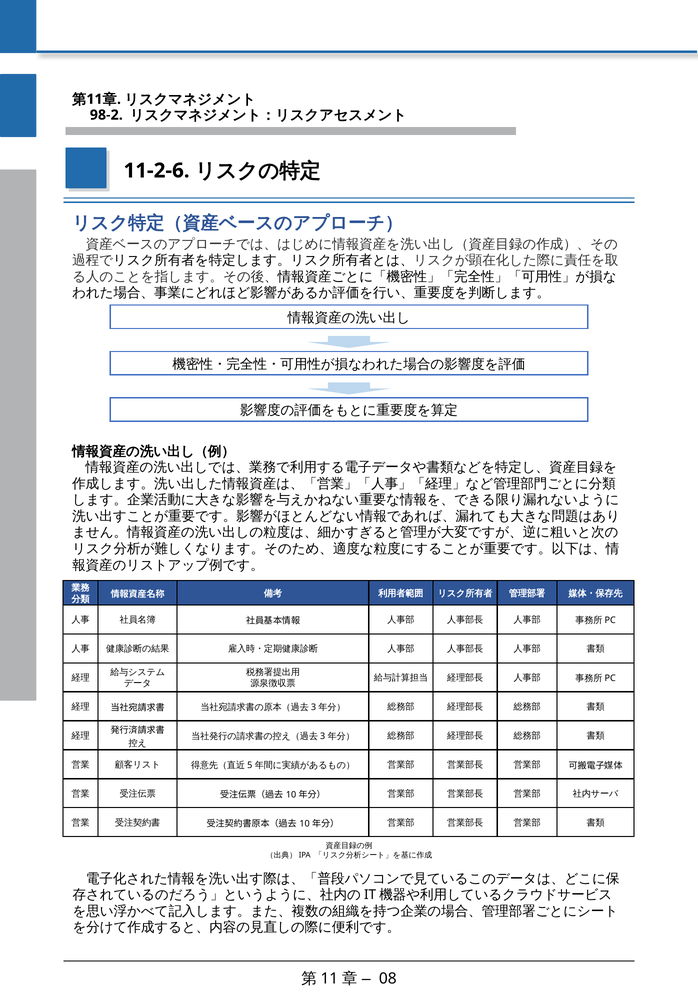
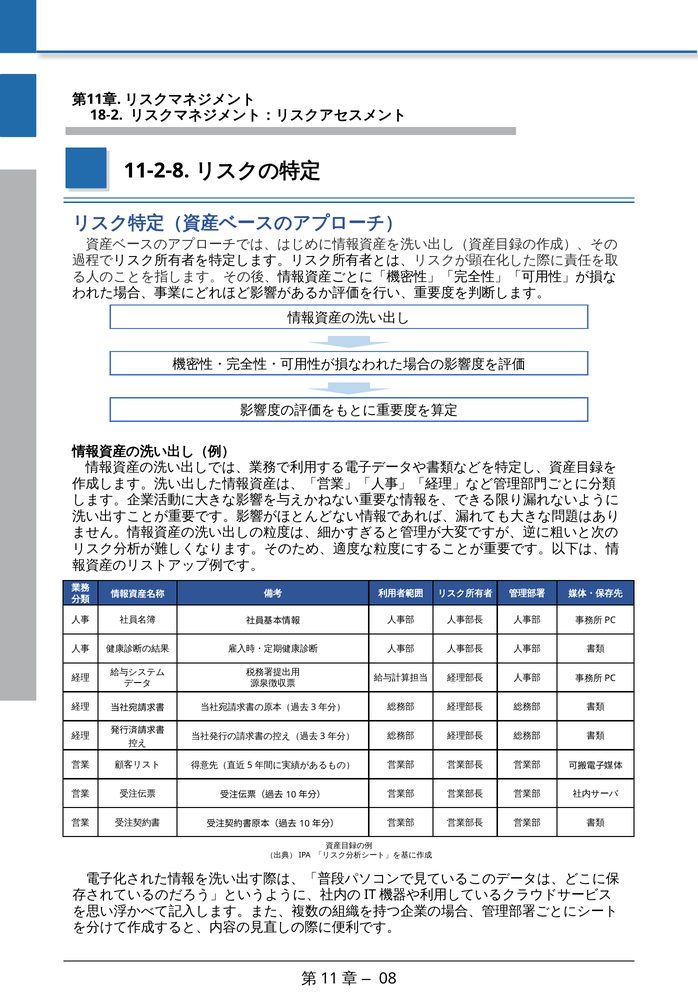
98-2: 98-2 -> 18-2
11-2-6: 11-2-6 -> 11-2-8
